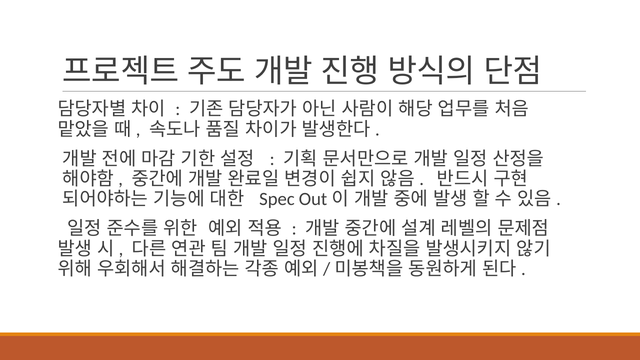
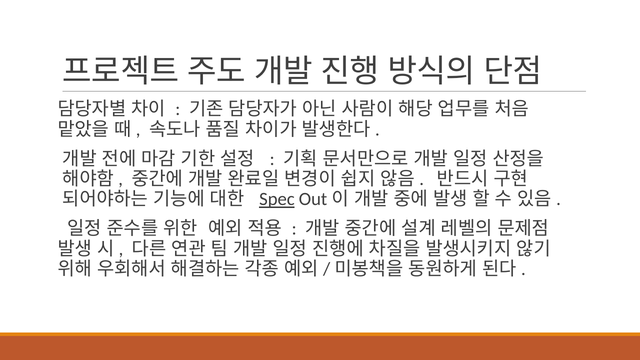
Spec underline: none -> present
